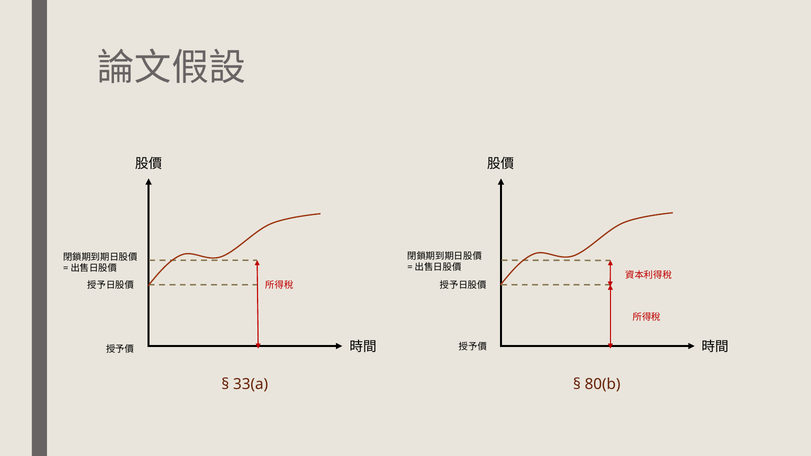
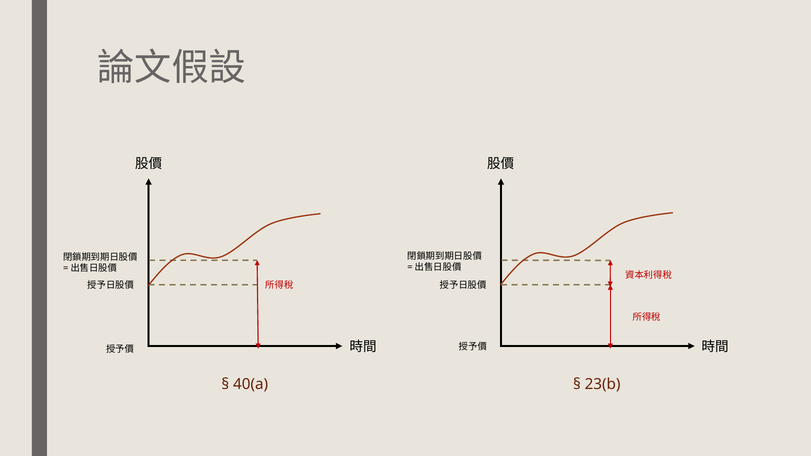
80(b: 80(b -> 23(b
33(a: 33(a -> 40(a
